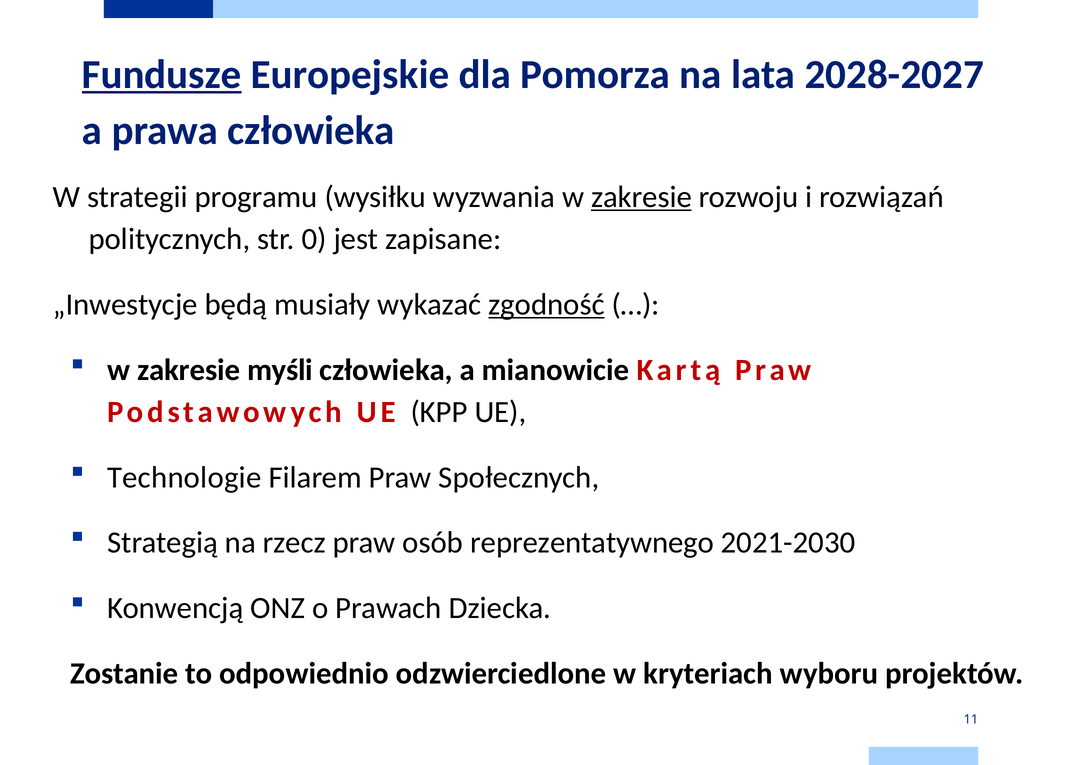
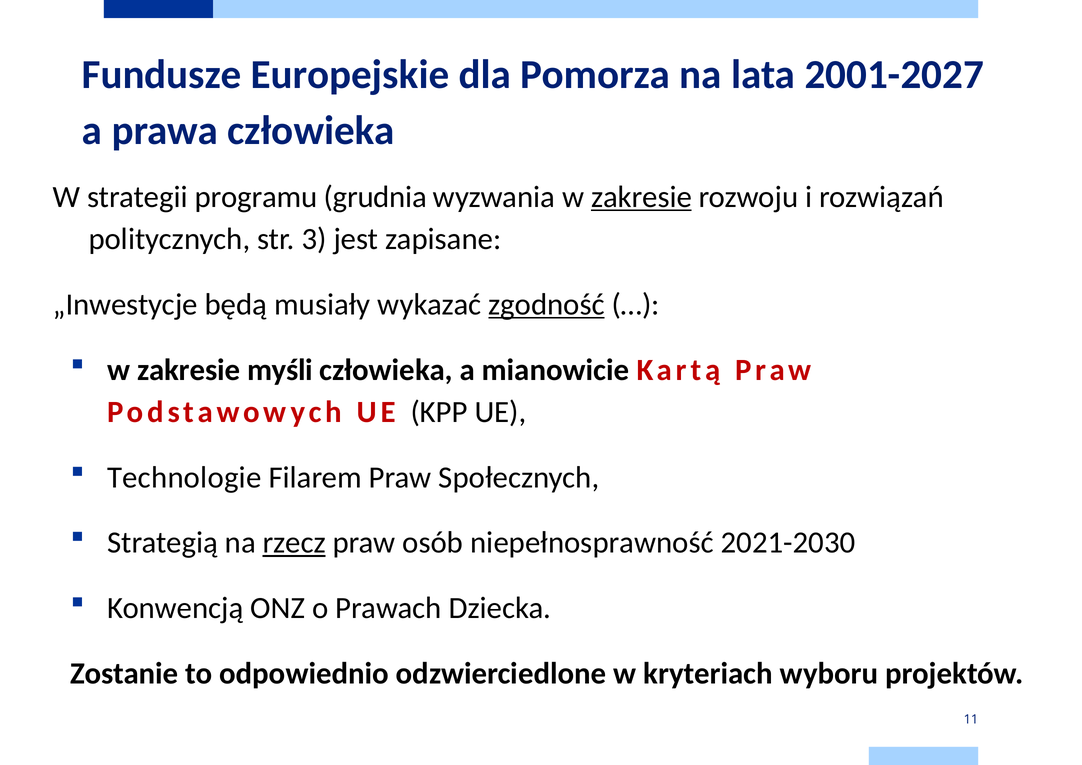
Fundusze underline: present -> none
2028-2027: 2028-2027 -> 2001-2027
wysiłku: wysiłku -> grudnia
0: 0 -> 3
rzecz underline: none -> present
reprezentatywnego: reprezentatywnego -> niepełnosprawność
